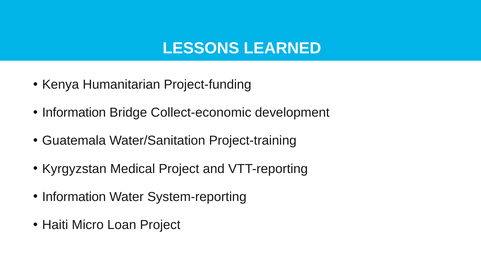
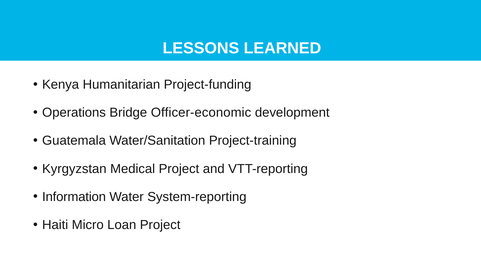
Information at (74, 113): Information -> Operations
Collect-economic: Collect-economic -> Officer-economic
